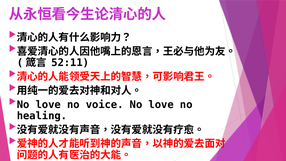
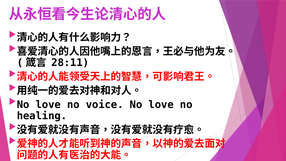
52:11: 52:11 -> 28:11
